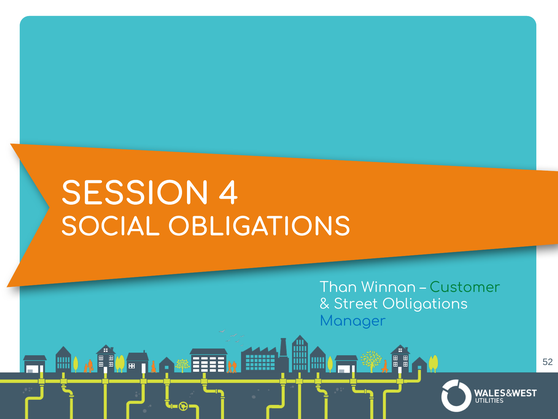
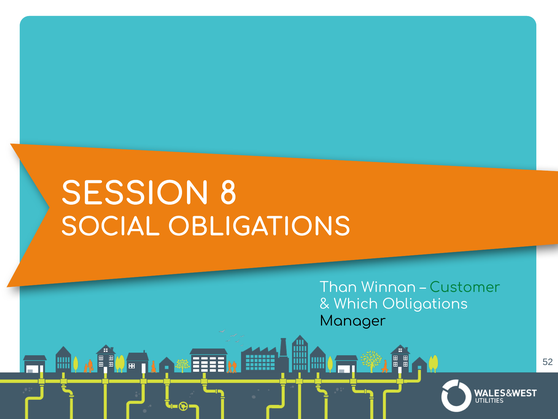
4: 4 -> 8
Street: Street -> Which
Manager colour: blue -> black
